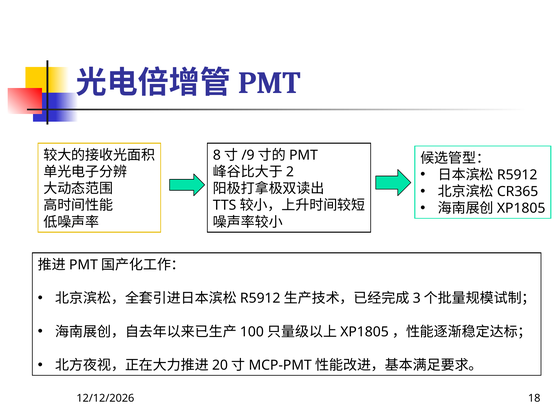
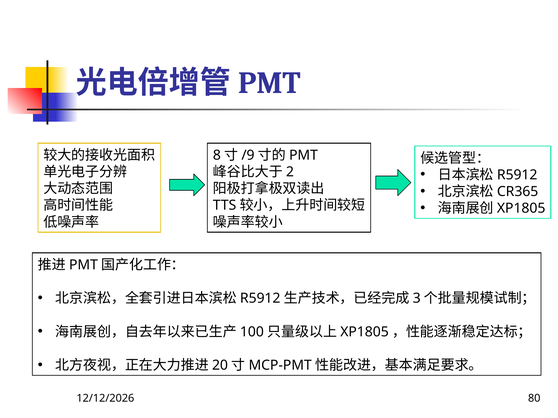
18: 18 -> 80
